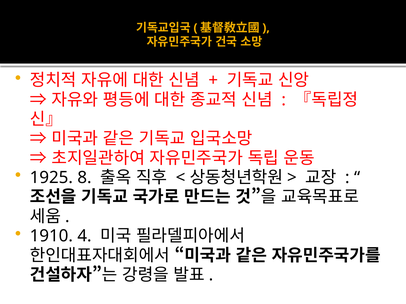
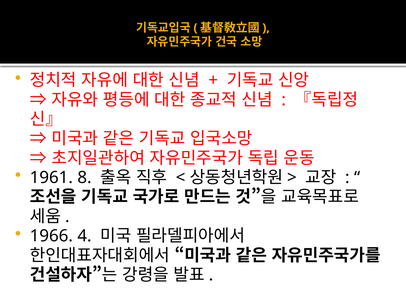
1925: 1925 -> 1961
1910: 1910 -> 1966
